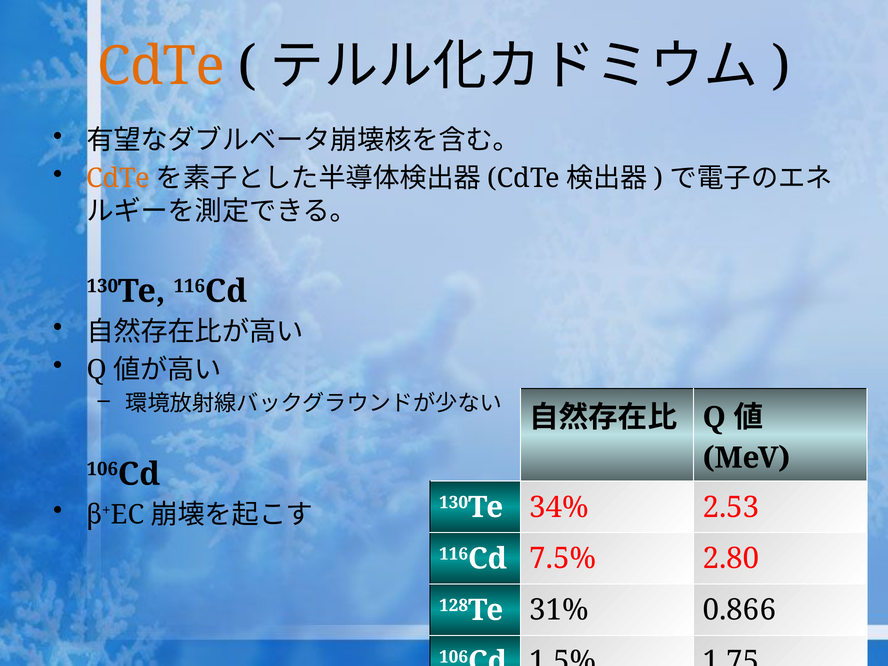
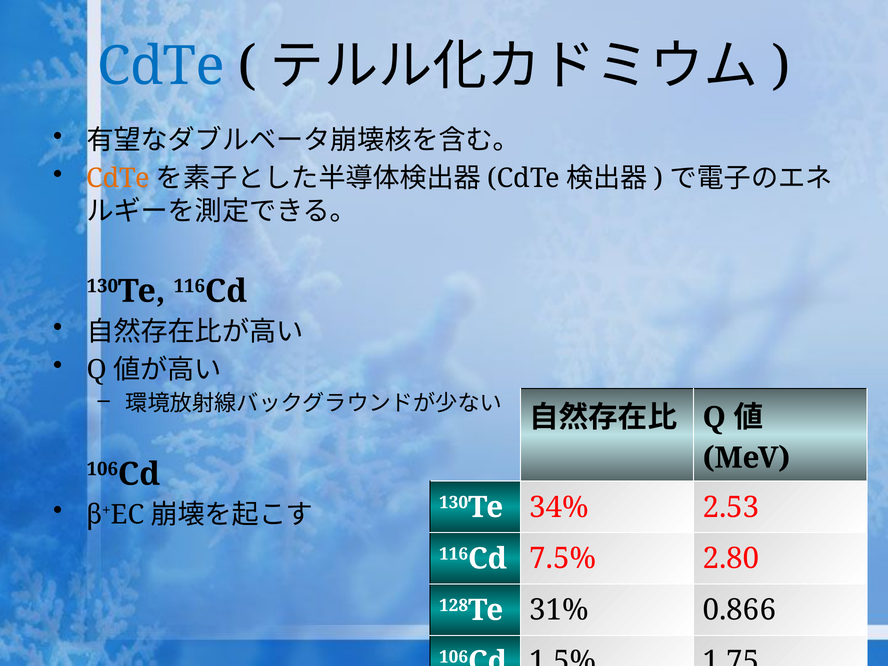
CdTe at (161, 66) colour: orange -> blue
